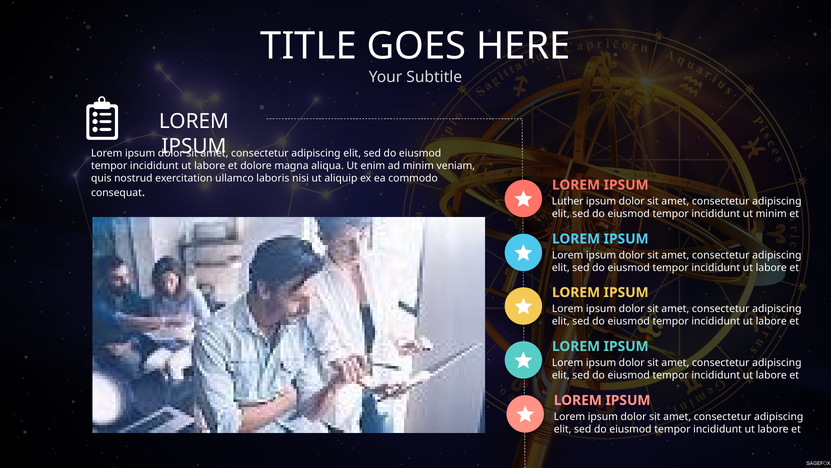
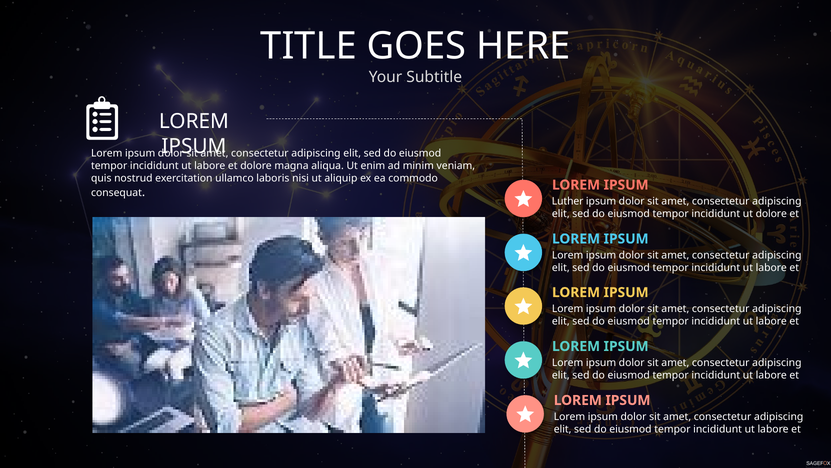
ut minim: minim -> dolore
